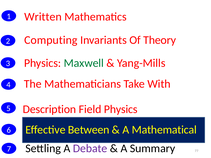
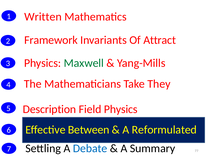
Computing: Computing -> Framework
Theory: Theory -> Attract
With: With -> They
Mathematical: Mathematical -> Reformulated
Debate colour: purple -> blue
